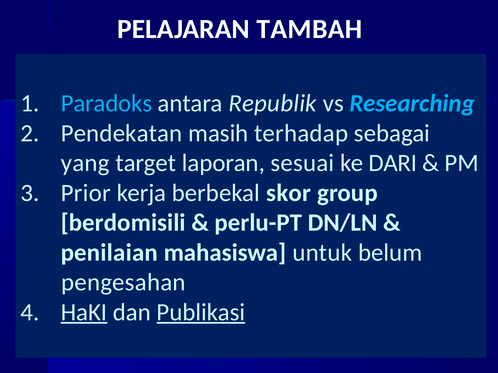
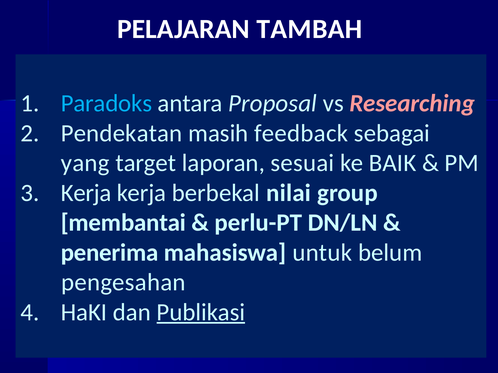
Republik: Republik -> Proposal
Researching colour: light blue -> pink
terhadap: terhadap -> feedback
DARI: DARI -> BAIK
Prior at (86, 193): Prior -> Kerja
skor: skor -> nilai
berdomisili: berdomisili -> membantai
penilaian: penilaian -> penerima
HaKI underline: present -> none
